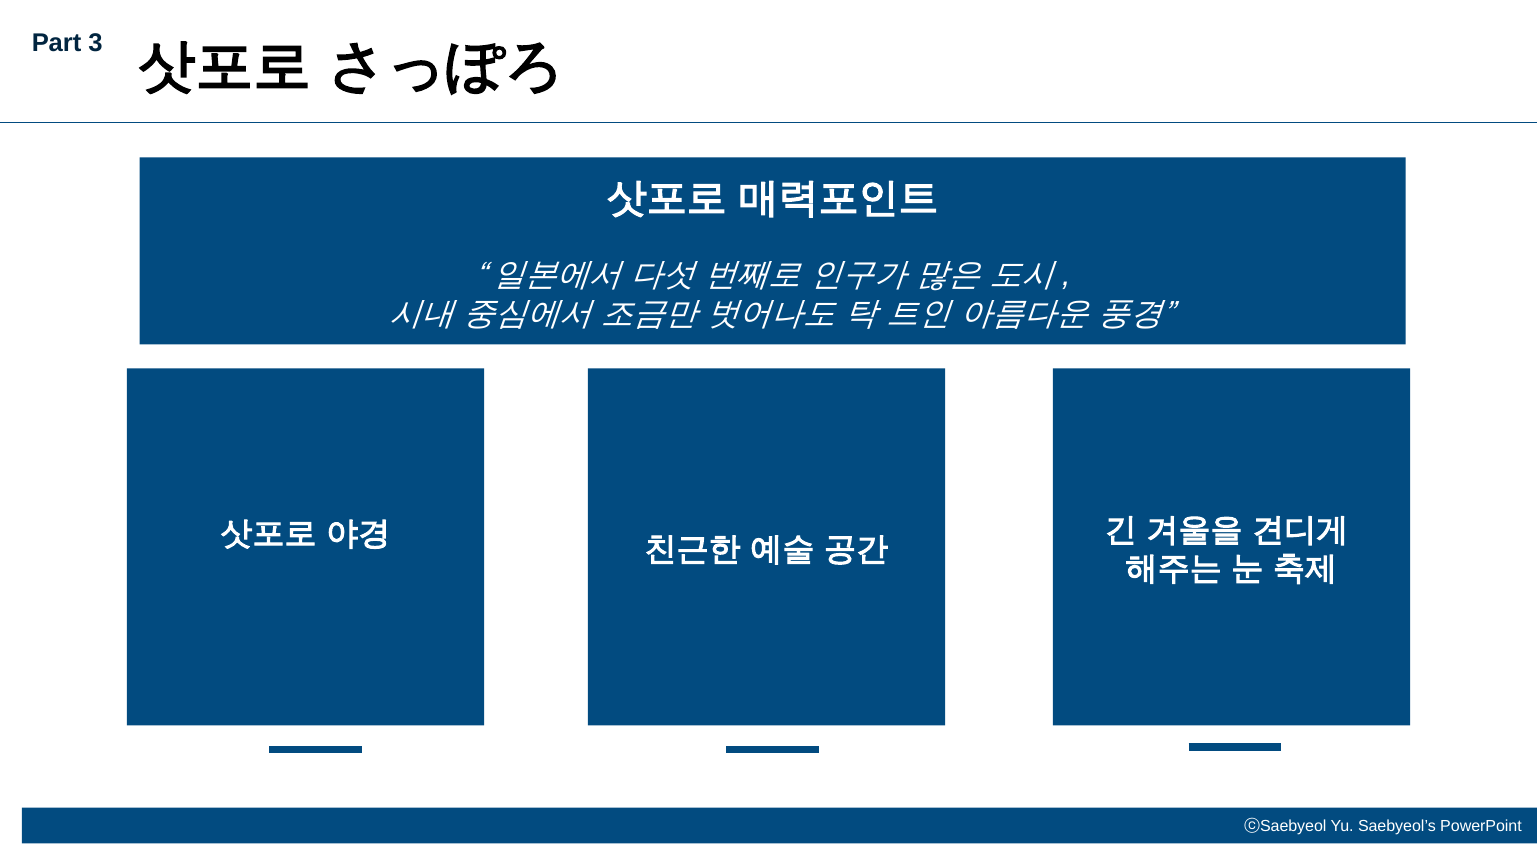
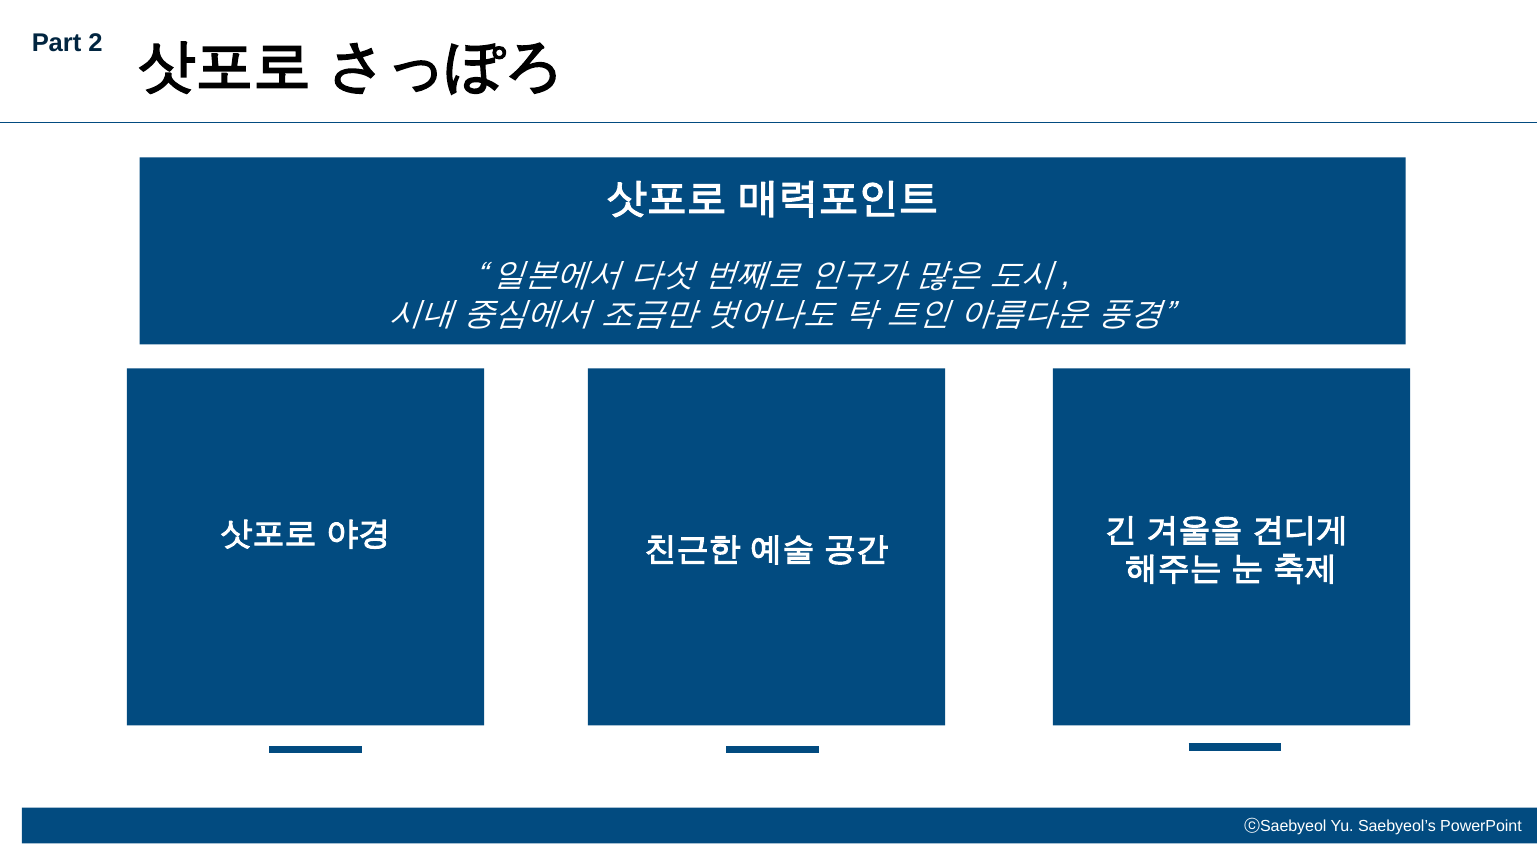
3: 3 -> 2
